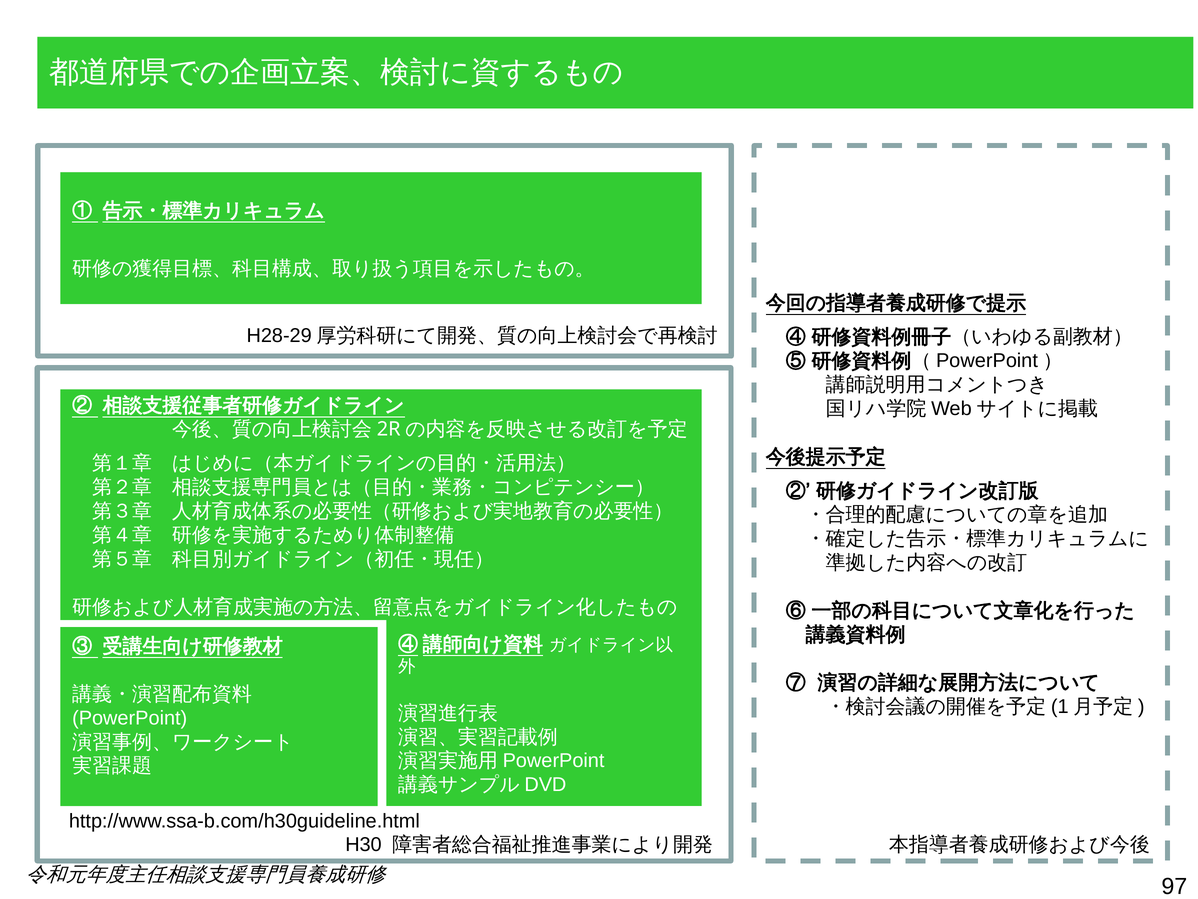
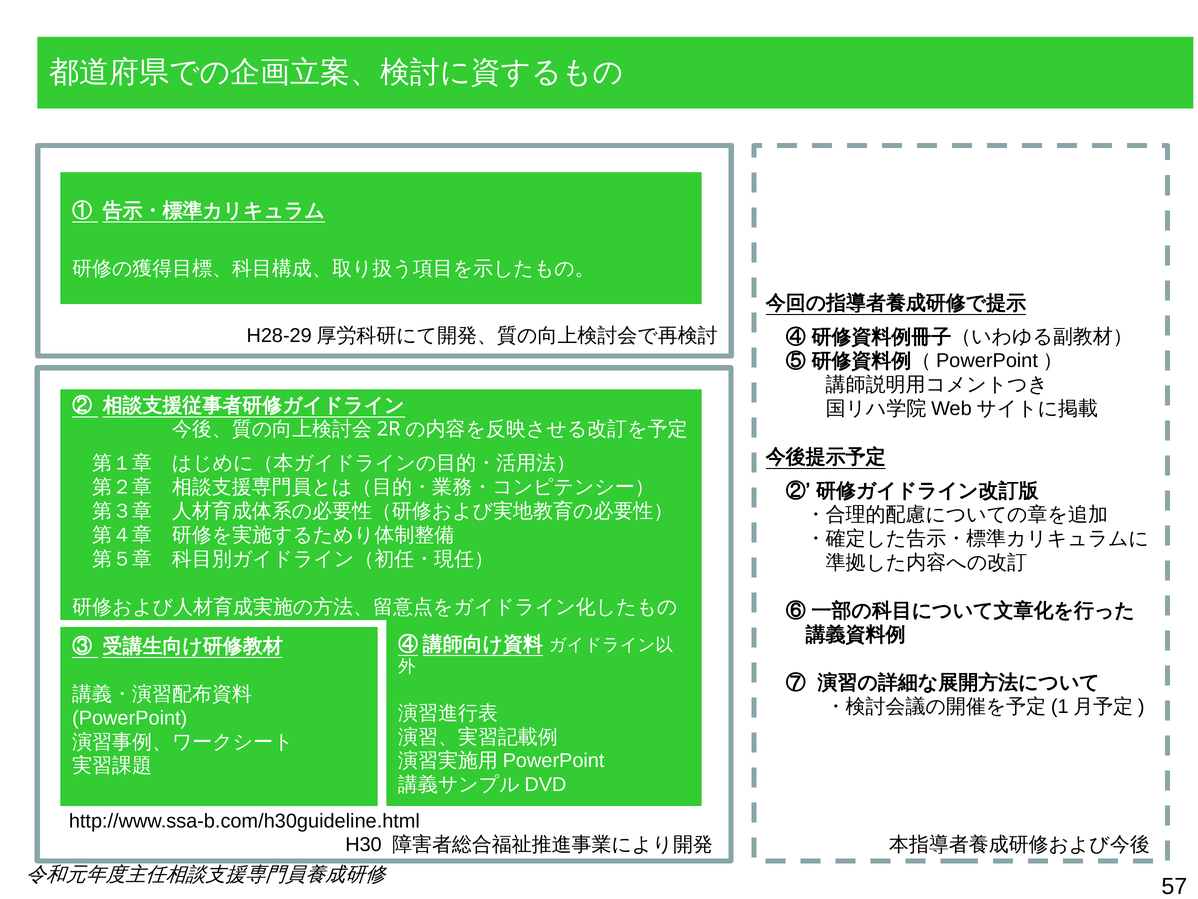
97: 97 -> 57
